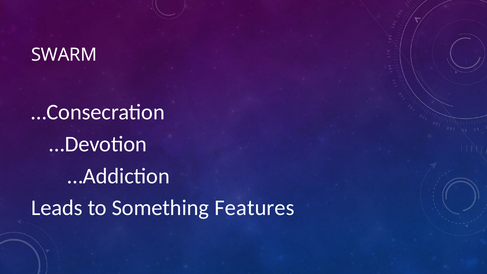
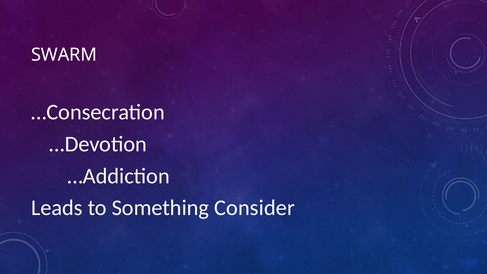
Features: Features -> Consider
